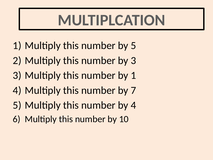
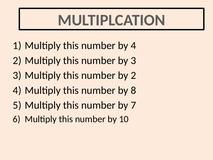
by 5: 5 -> 4
by 1: 1 -> 2
7: 7 -> 8
by 4: 4 -> 7
